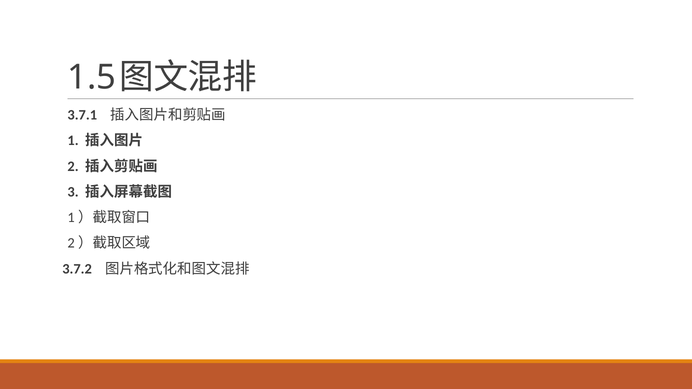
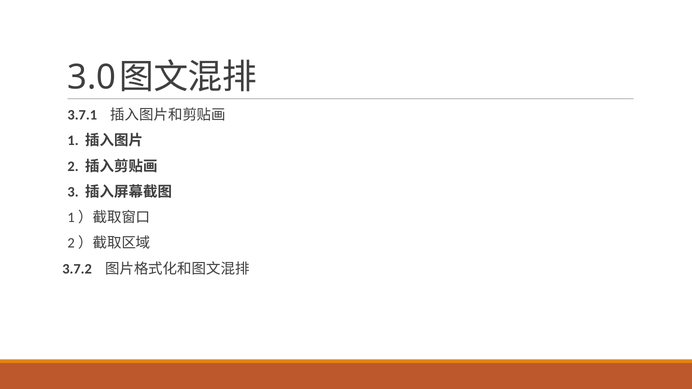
1.5: 1.5 -> 3.0
